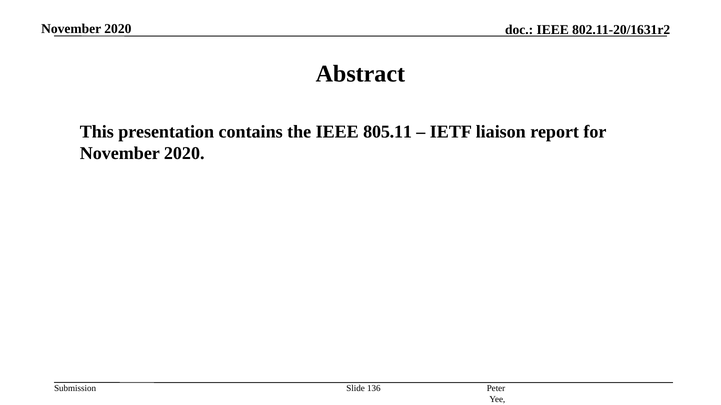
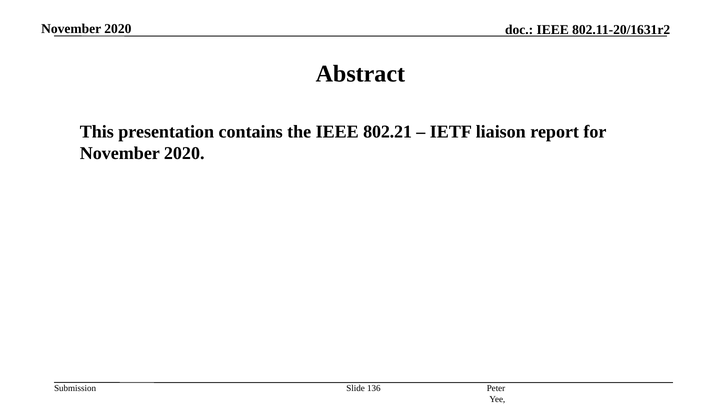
805.11: 805.11 -> 802.21
